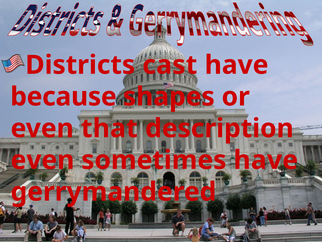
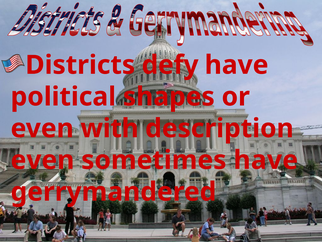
cast: cast -> defy
because: because -> political
that: that -> with
